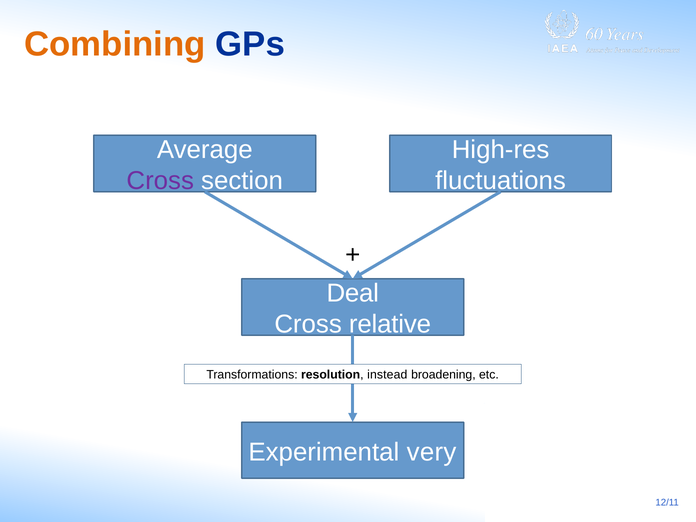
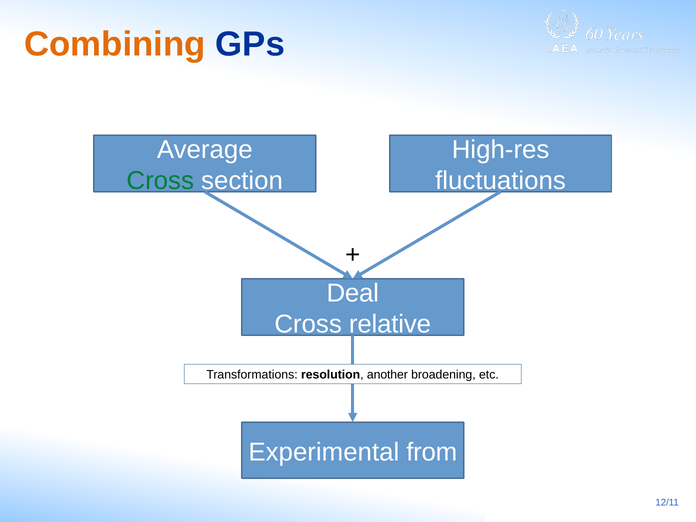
Cross at (160, 181) colour: purple -> green
instead: instead -> another
very: very -> from
